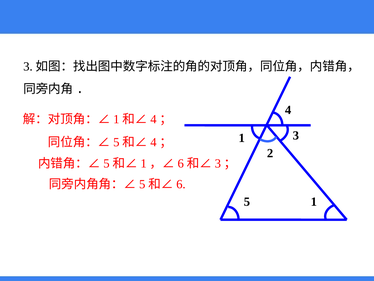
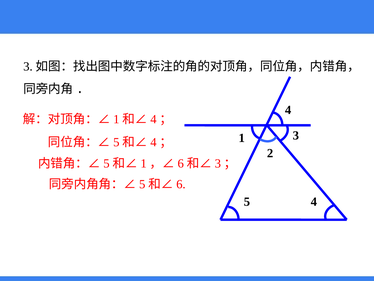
5 1: 1 -> 4
